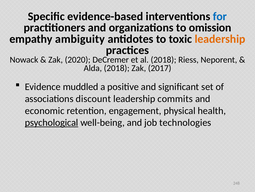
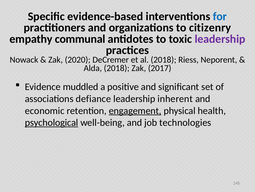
omission: omission -> citizenry
ambiguity: ambiguity -> communal
leadership at (220, 39) colour: orange -> purple
discount: discount -> defiance
commits: commits -> inherent
engagement underline: none -> present
